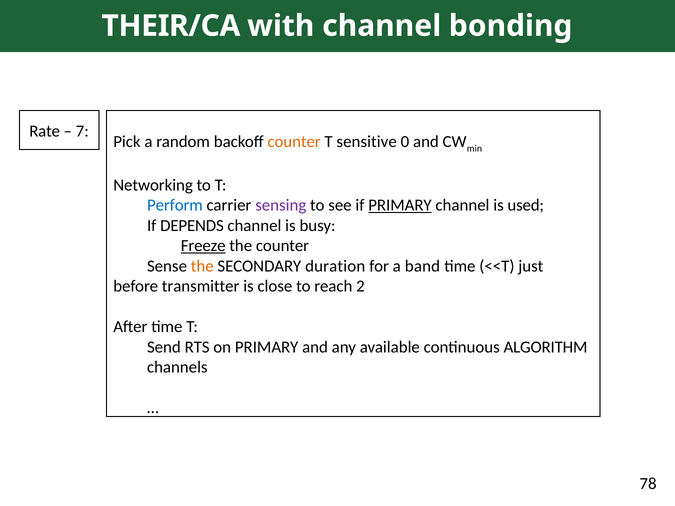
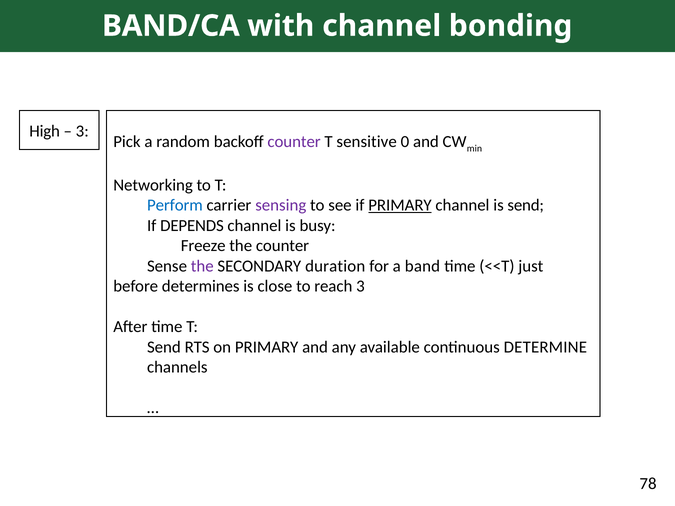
THEIR/CA: THEIR/CA -> BAND/CA
Rate: Rate -> High
7 at (82, 131): 7 -> 3
counter at (294, 142) colour: orange -> purple
is used: used -> send
Freeze underline: present -> none
the at (202, 266) colour: orange -> purple
transmitter: transmitter -> determines
reach 2: 2 -> 3
ALGORITHM: ALGORITHM -> DETERMINE
